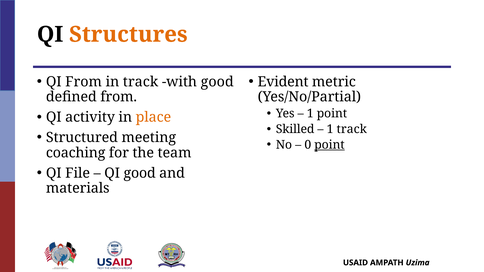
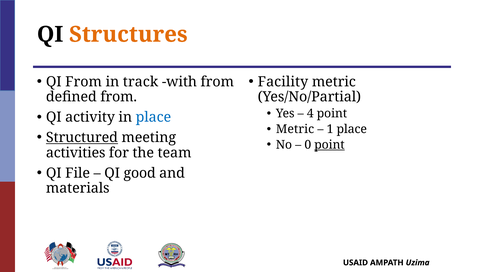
with good: good -> from
Evident: Evident -> Facility
1 at (310, 114): 1 -> 4
place at (153, 117) colour: orange -> blue
Skilled at (295, 129): Skilled -> Metric
1 track: track -> place
Structured underline: none -> present
coaching: coaching -> activities
